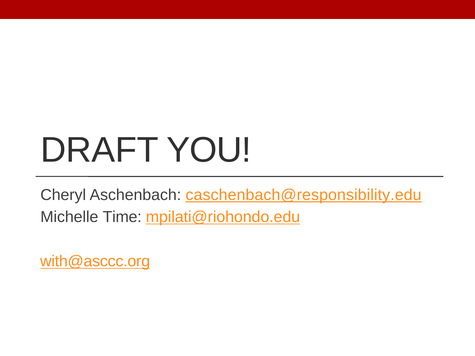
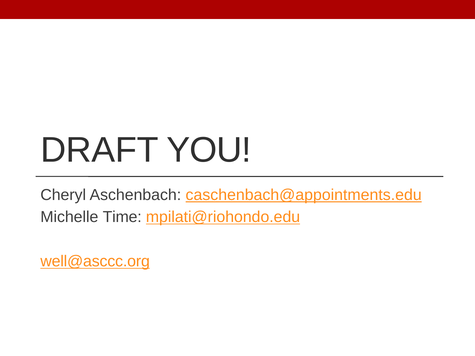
caschenbach@responsibility.edu: caschenbach@responsibility.edu -> caschenbach@appointments.edu
with@asccc.org: with@asccc.org -> well@asccc.org
